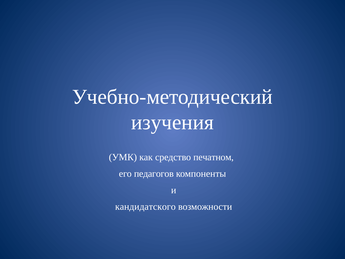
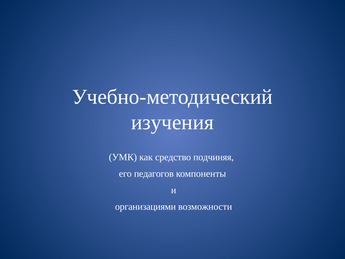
печатном: печатном -> подчиняя
кандидатского: кандидатского -> организациями
